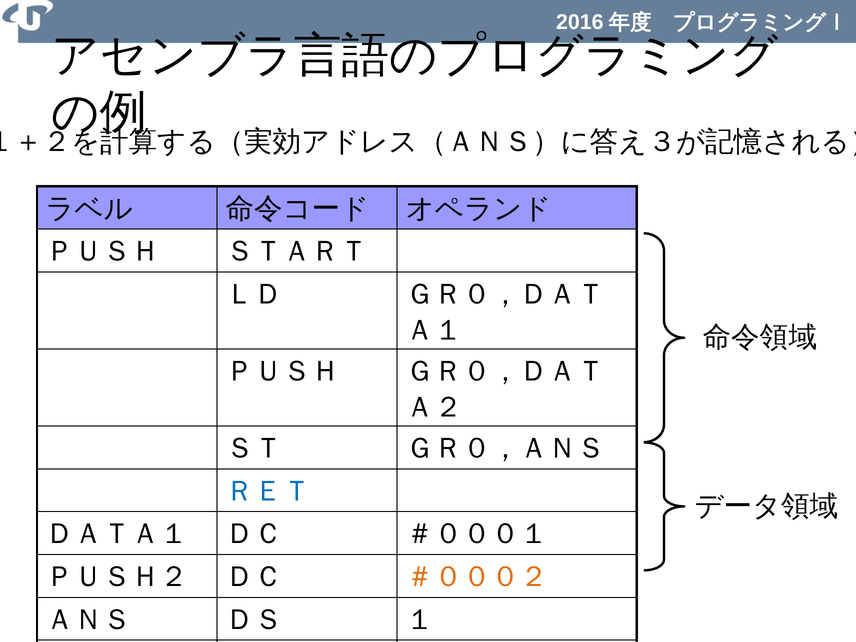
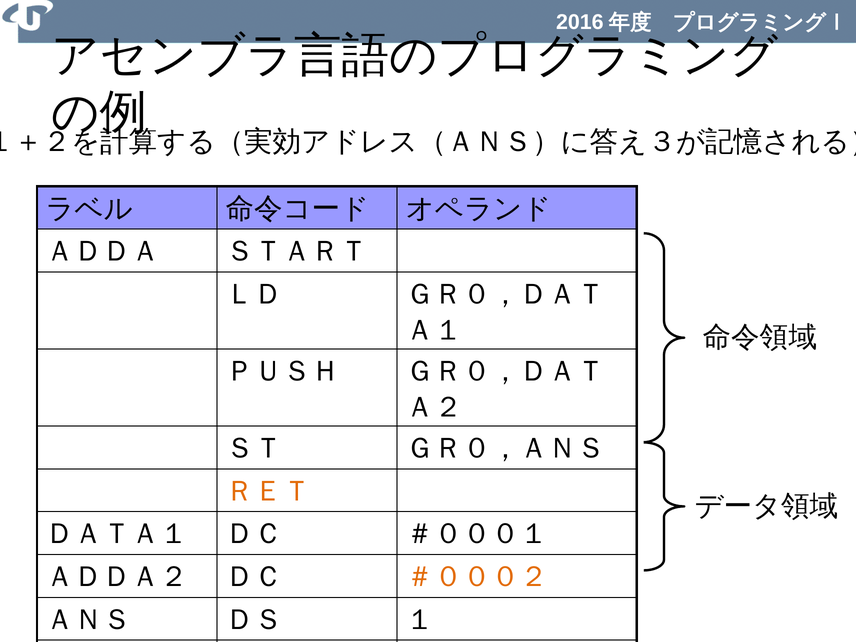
ＰＵＳＨ at (103, 251): ＰＵＳＨ -> ＡＤＤＡ
ＲＥＴ colour: blue -> orange
ＰＵＳＨ２: ＰＵＳＨ２ -> ＡＤＤＡ２
